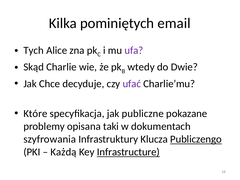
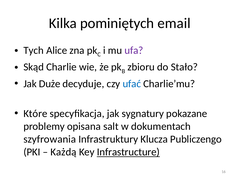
wtedy: wtedy -> zbioru
Dwie: Dwie -> Stało
Chce: Chce -> Duże
ufać colour: purple -> blue
publiczne: publiczne -> sygnatury
taki: taki -> salt
Publiczengo underline: present -> none
